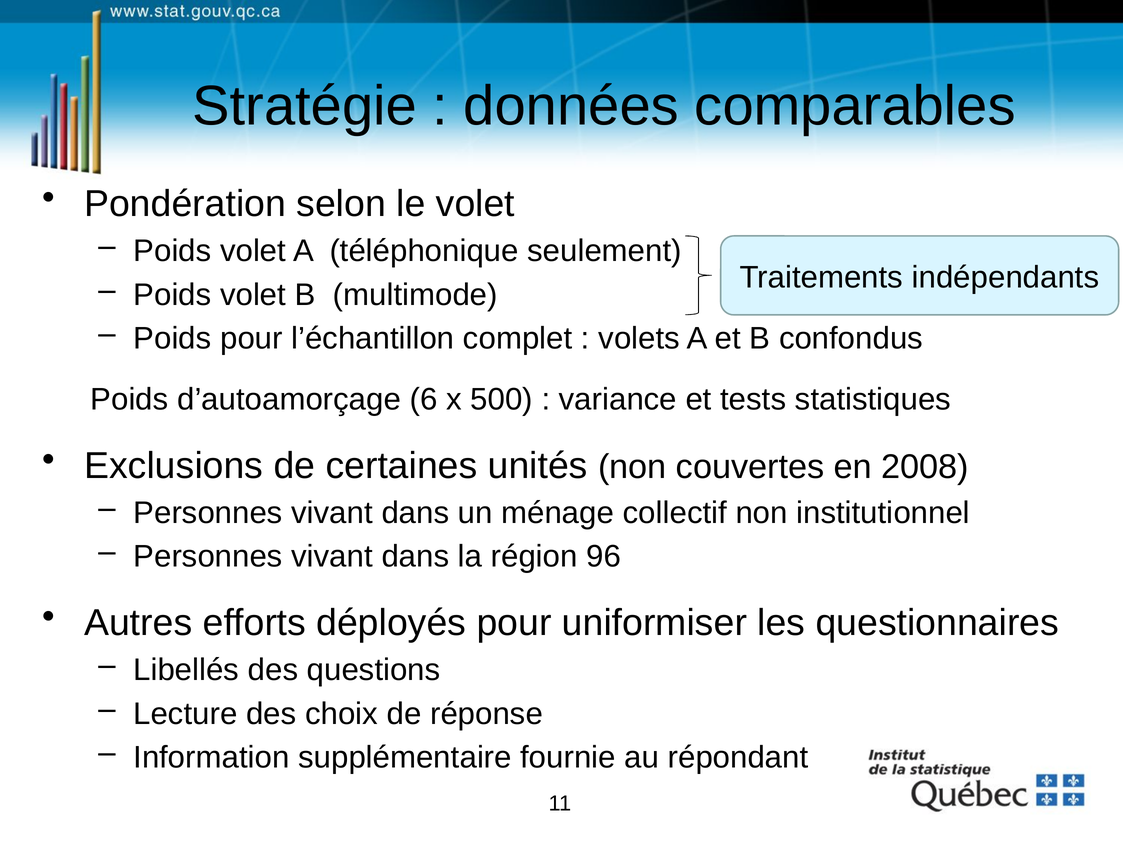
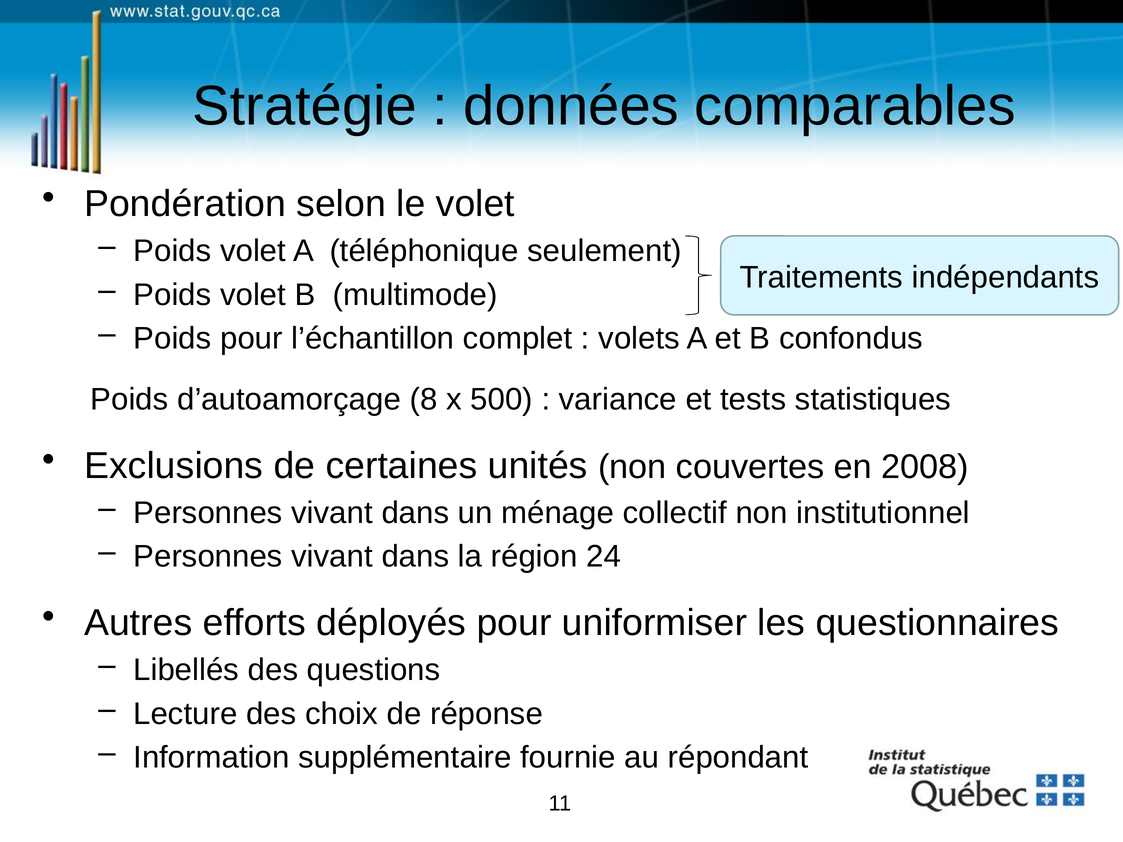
6: 6 -> 8
96: 96 -> 24
